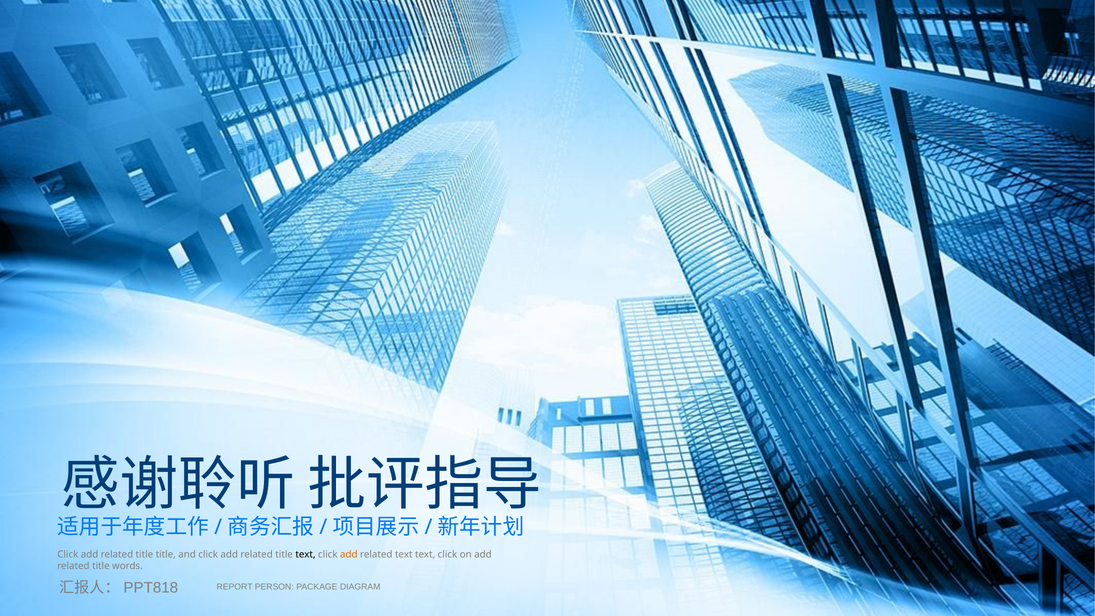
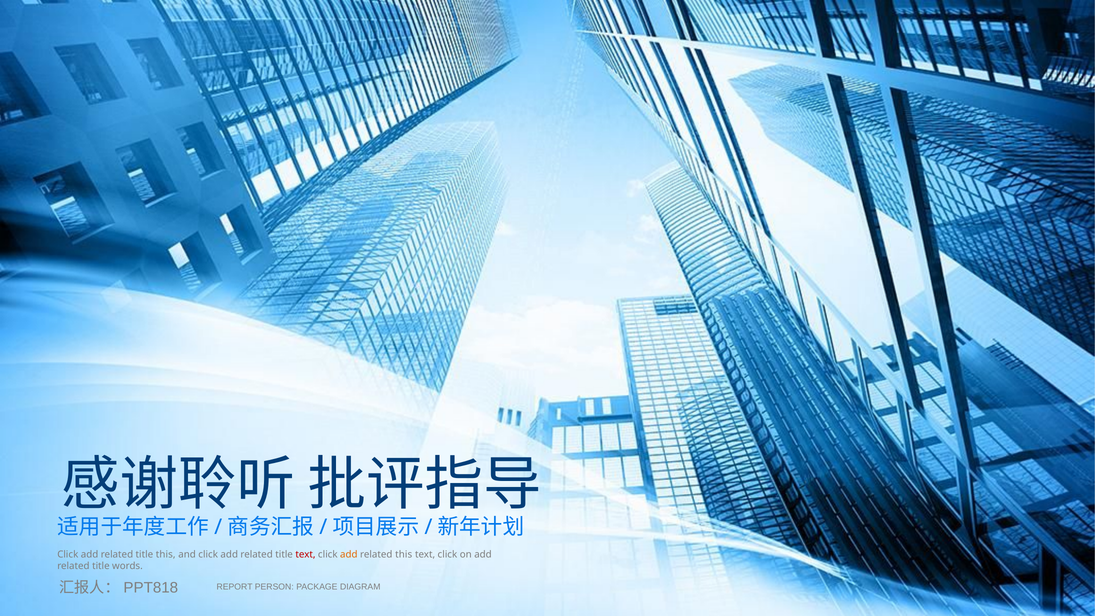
title title: title -> this
text at (305, 554) colour: black -> red
related text: text -> this
